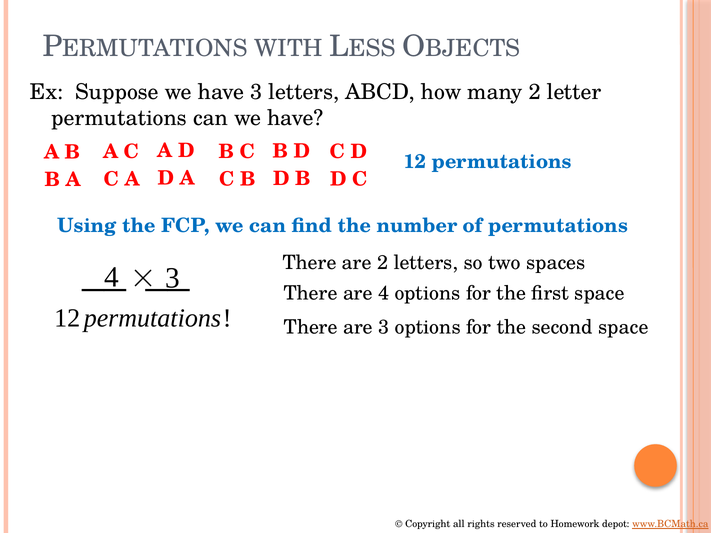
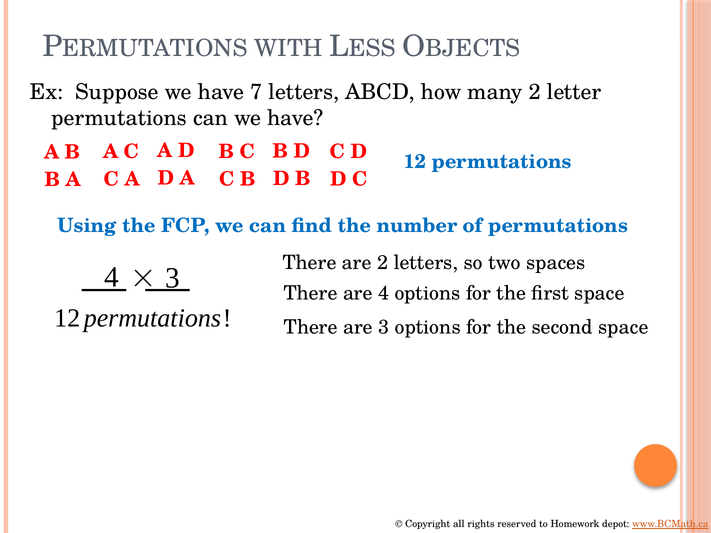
have 3: 3 -> 7
